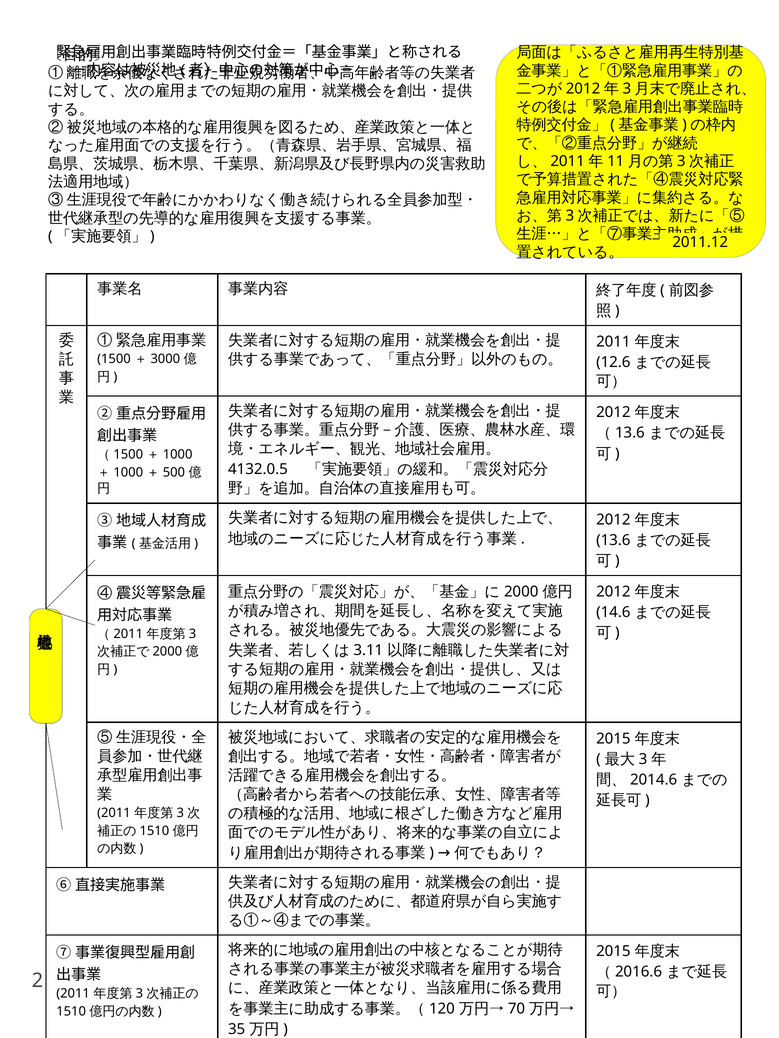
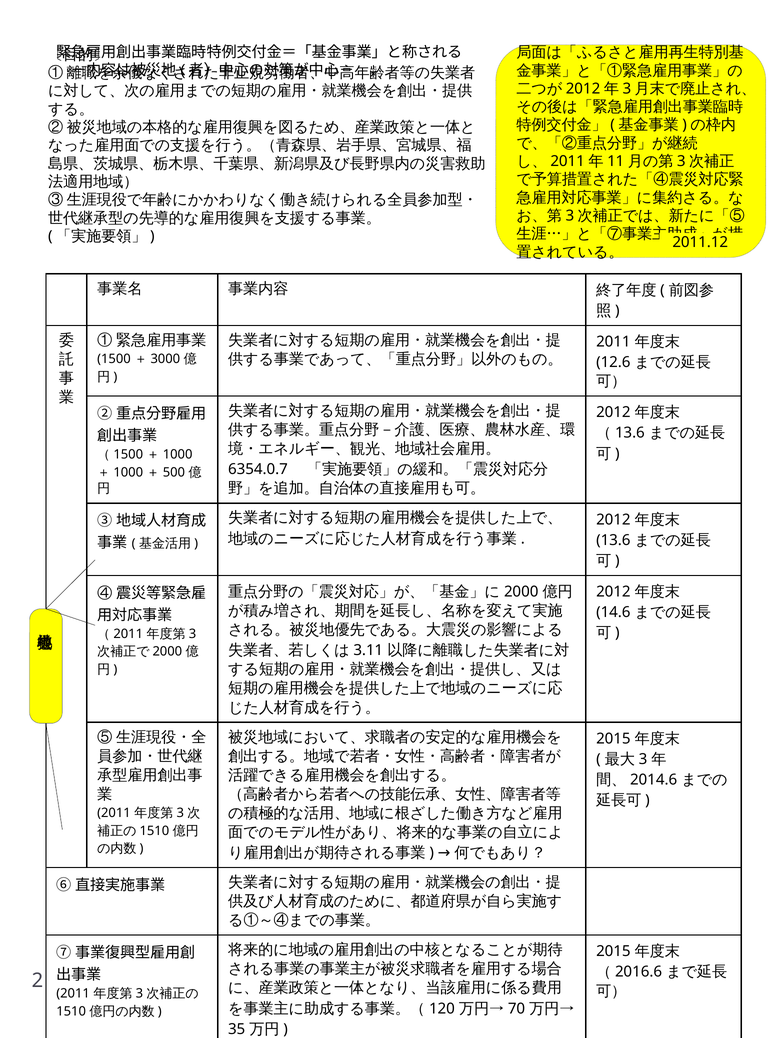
4132.0.5: 4132.0.5 -> 6354.0.7
